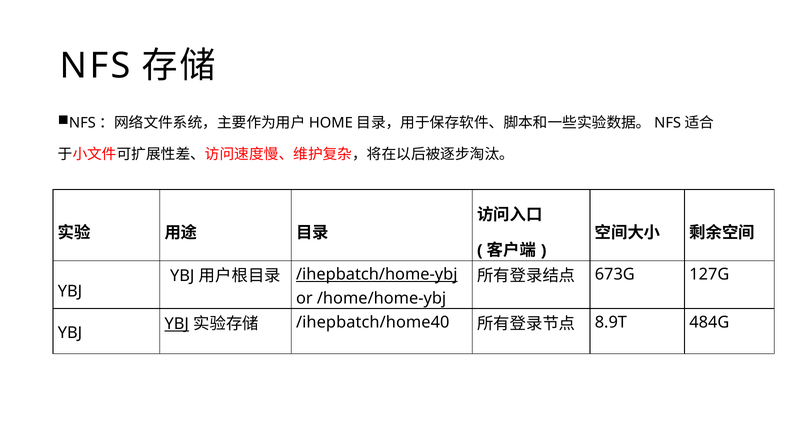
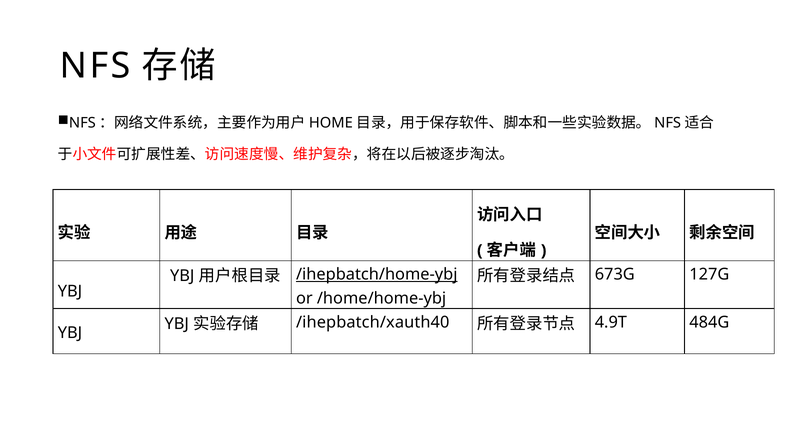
YBJ at (177, 324) underline: present -> none
/ihepbatch/home40: /ihepbatch/home40 -> /ihepbatch/xauth40
8.9T: 8.9T -> 4.9T
